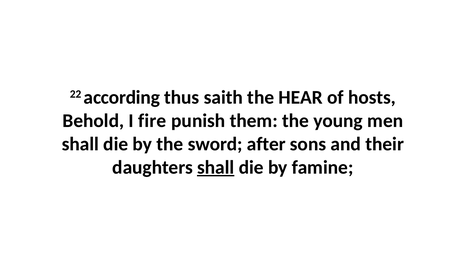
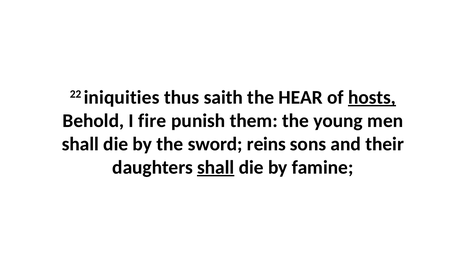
according: according -> iniquities
hosts underline: none -> present
after: after -> reins
